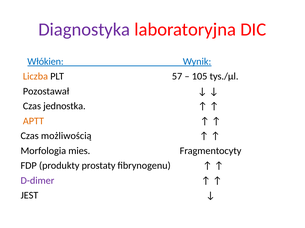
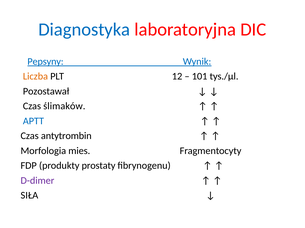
Diagnostyka colour: purple -> blue
Włókien: Włókien -> Pepsyny
57: 57 -> 12
105: 105 -> 101
jednostka: jednostka -> ślimaków
APTT colour: orange -> blue
możliwością: możliwością -> antytrombin
JEST: JEST -> SIŁA
